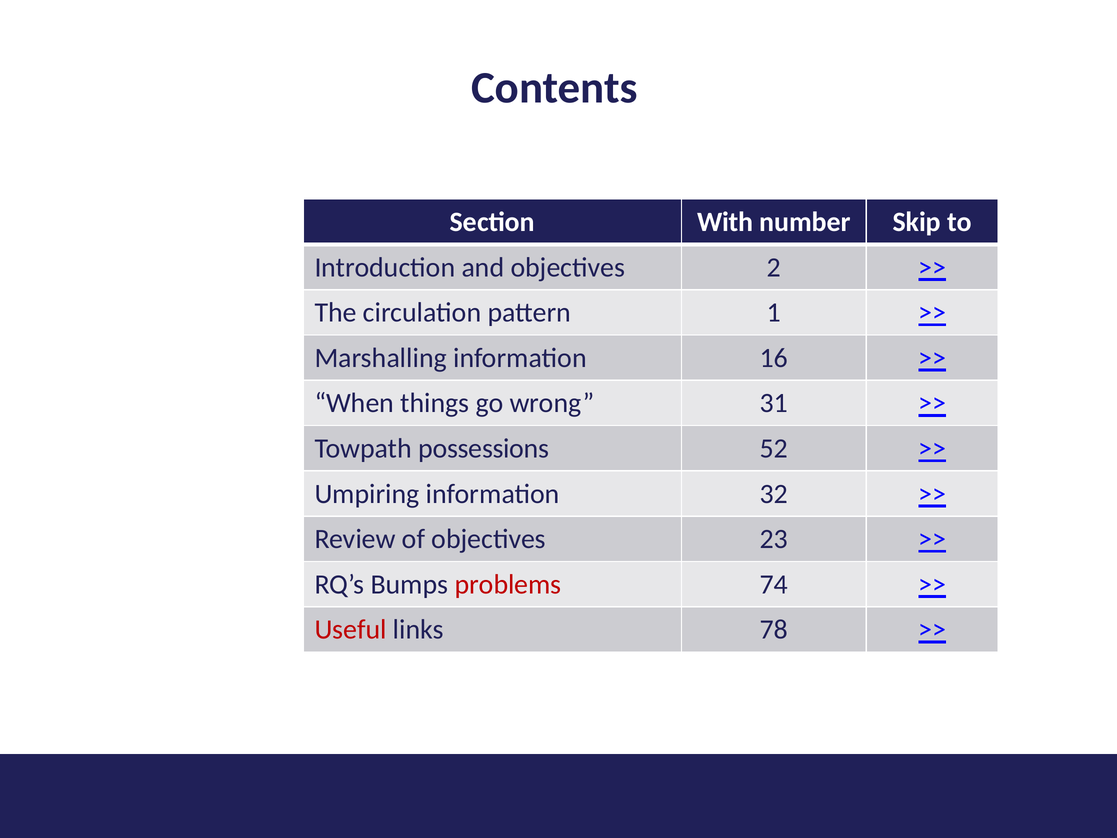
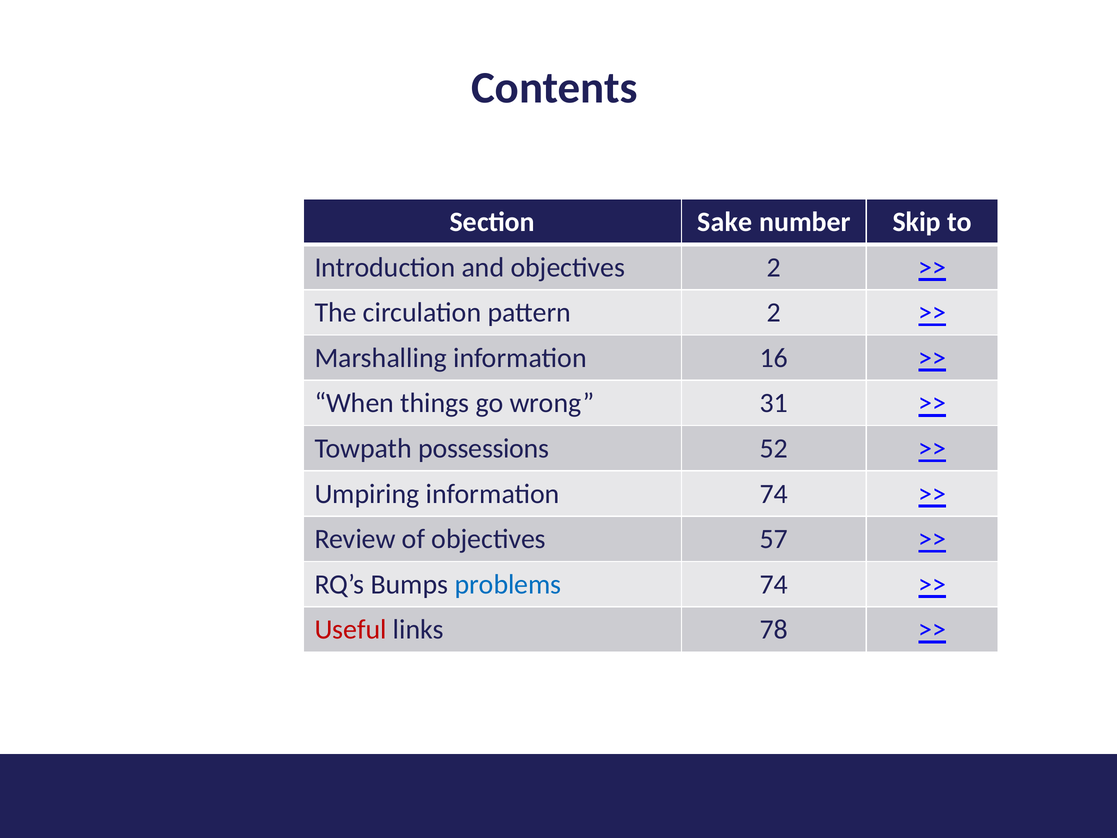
With: With -> Sake
pattern 1: 1 -> 2
information 32: 32 -> 74
23: 23 -> 57
problems colour: red -> blue
